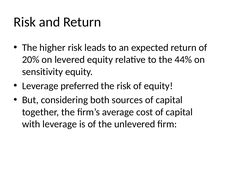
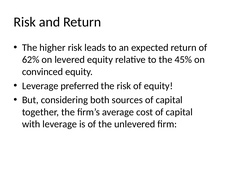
20%: 20% -> 62%
44%: 44% -> 45%
sensitivity: sensitivity -> convinced
